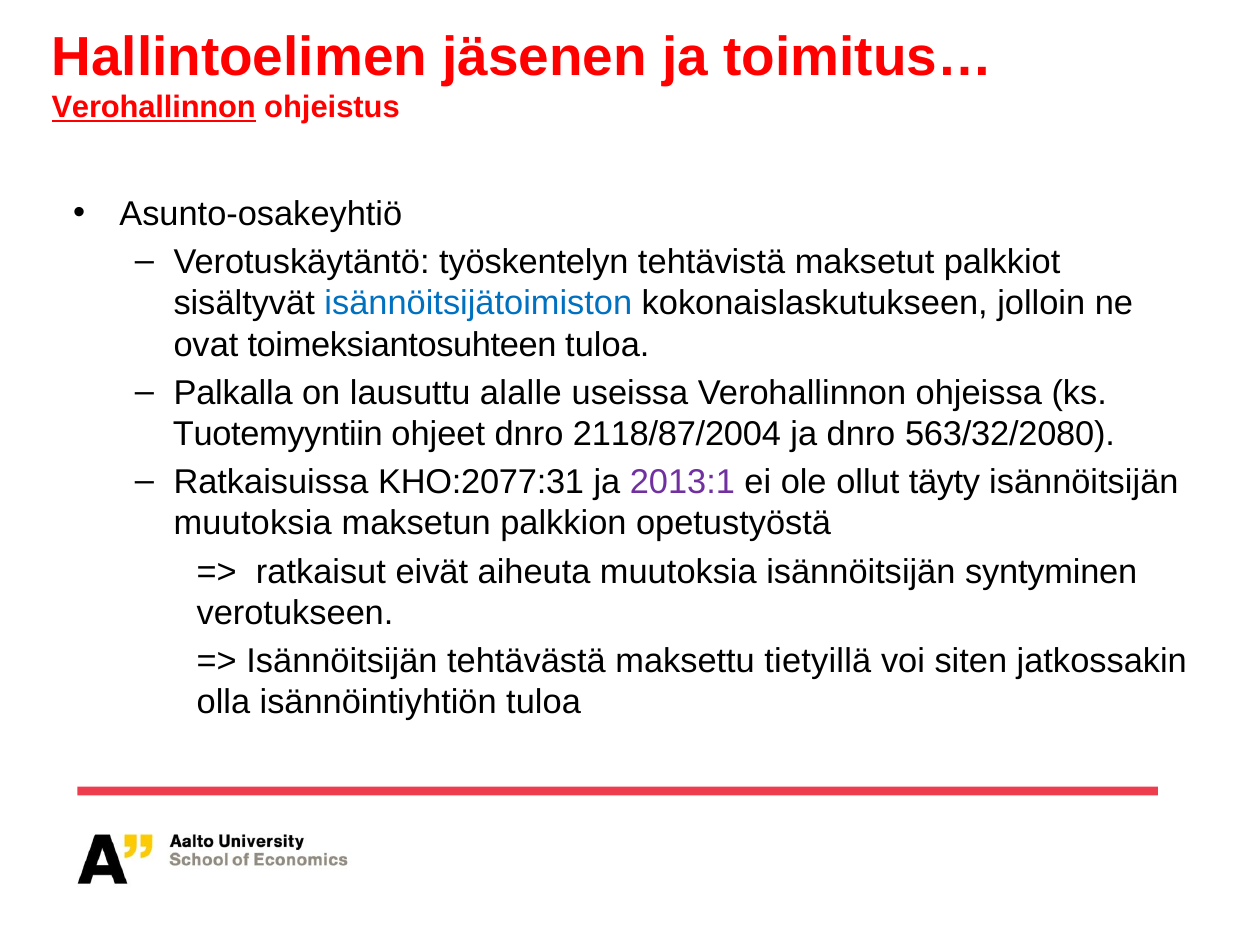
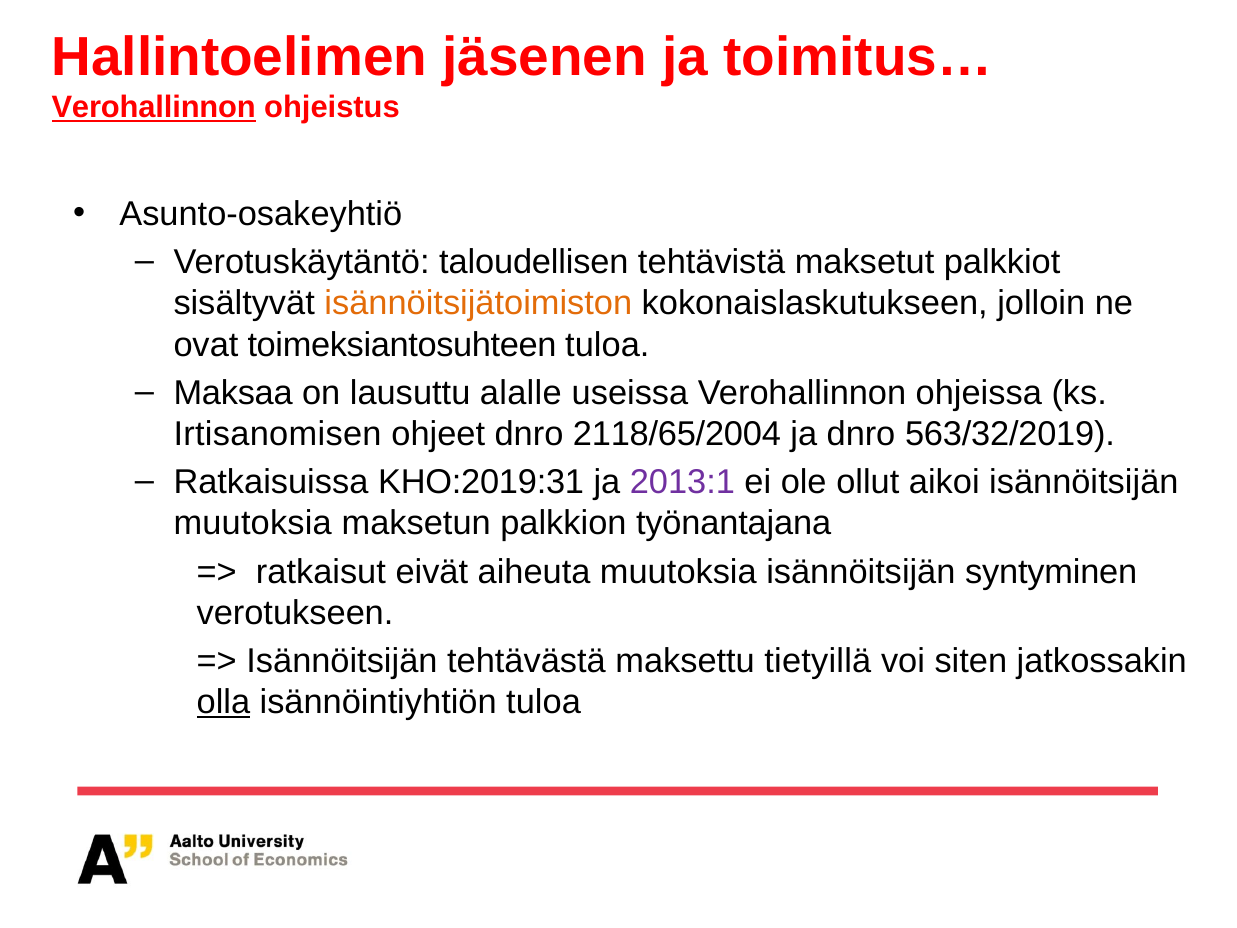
työskentelyn: työskentelyn -> taloudellisen
isännöitsijätoimiston colour: blue -> orange
Palkalla: Palkalla -> Maksaa
Tuotemyyntiin: Tuotemyyntiin -> Irtisanomisen
2118/87/2004: 2118/87/2004 -> 2118/65/2004
563/32/2080: 563/32/2080 -> 563/32/2019
KHO:2077:31: KHO:2077:31 -> KHO:2019:31
täyty: täyty -> aikoi
opetustyöstä: opetustyöstä -> työnantajana
olla underline: none -> present
